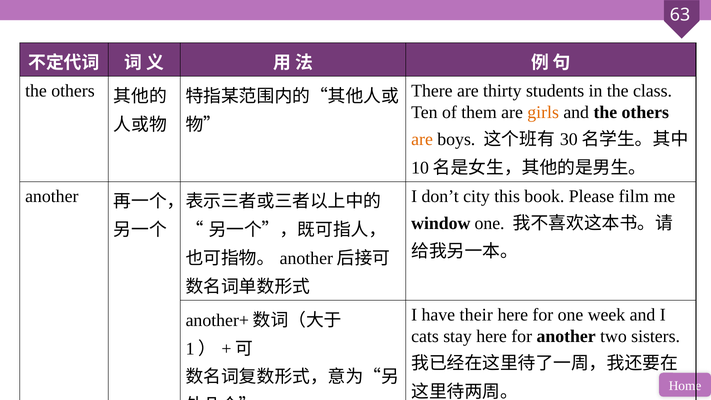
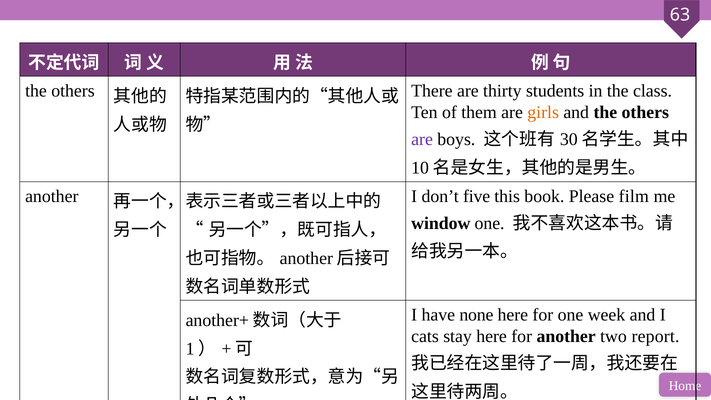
are at (422, 140) colour: orange -> purple
city: city -> five
their: their -> none
sisters: sisters -> report
